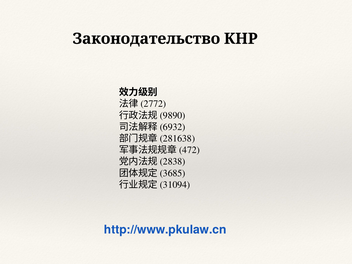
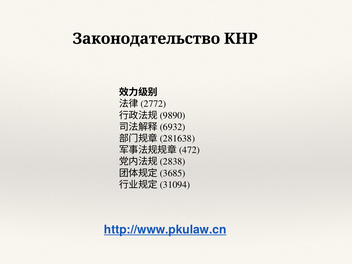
http://www.pkulaw.cn underline: none -> present
